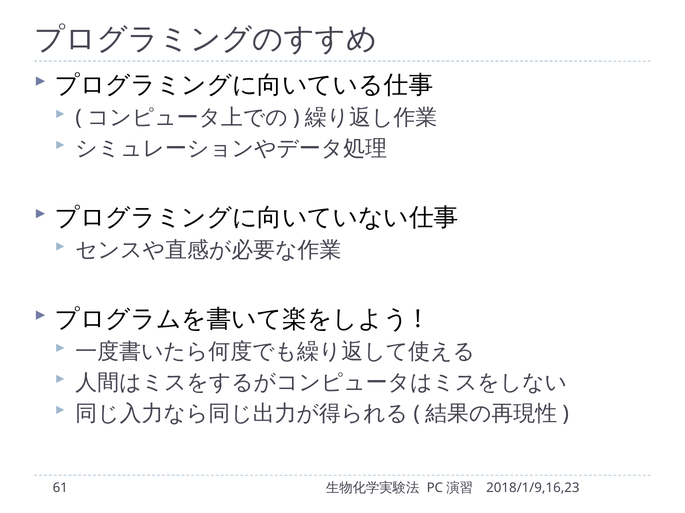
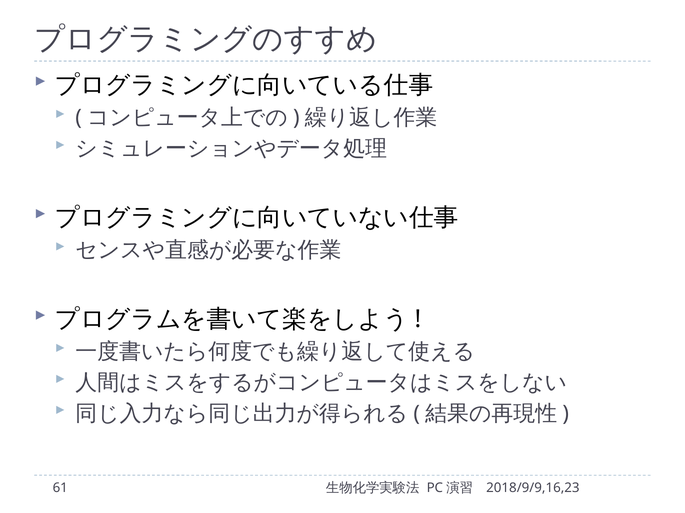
2018/1/9,16,23: 2018/1/9,16,23 -> 2018/9/9,16,23
